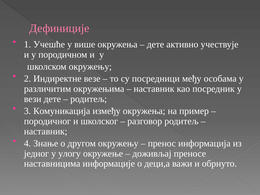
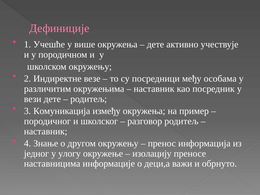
доживљај: доживљај -> изолацију
